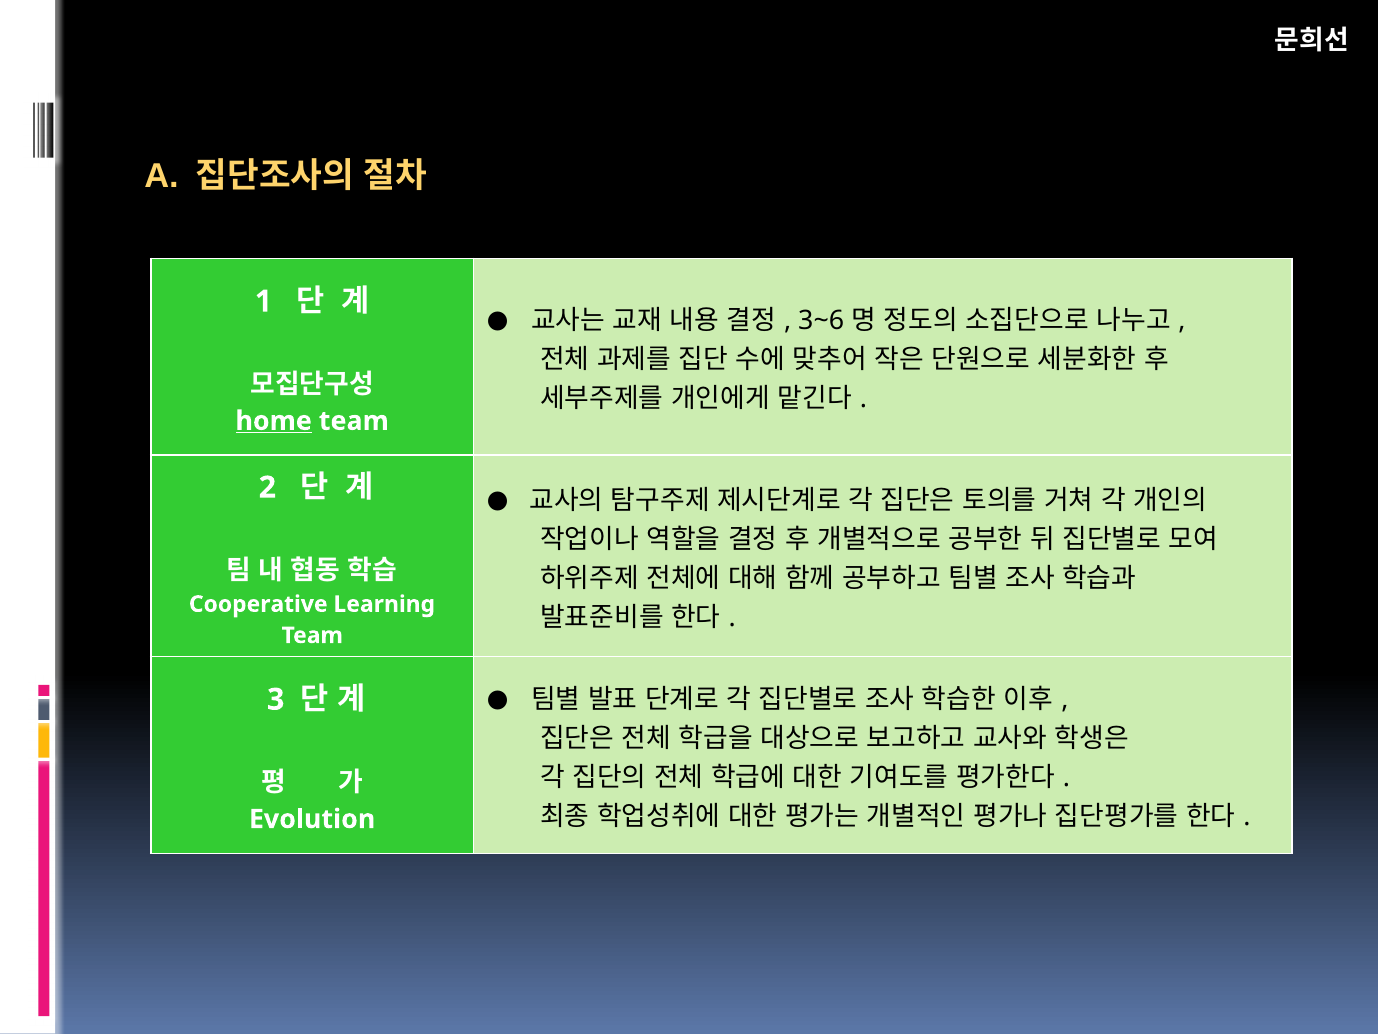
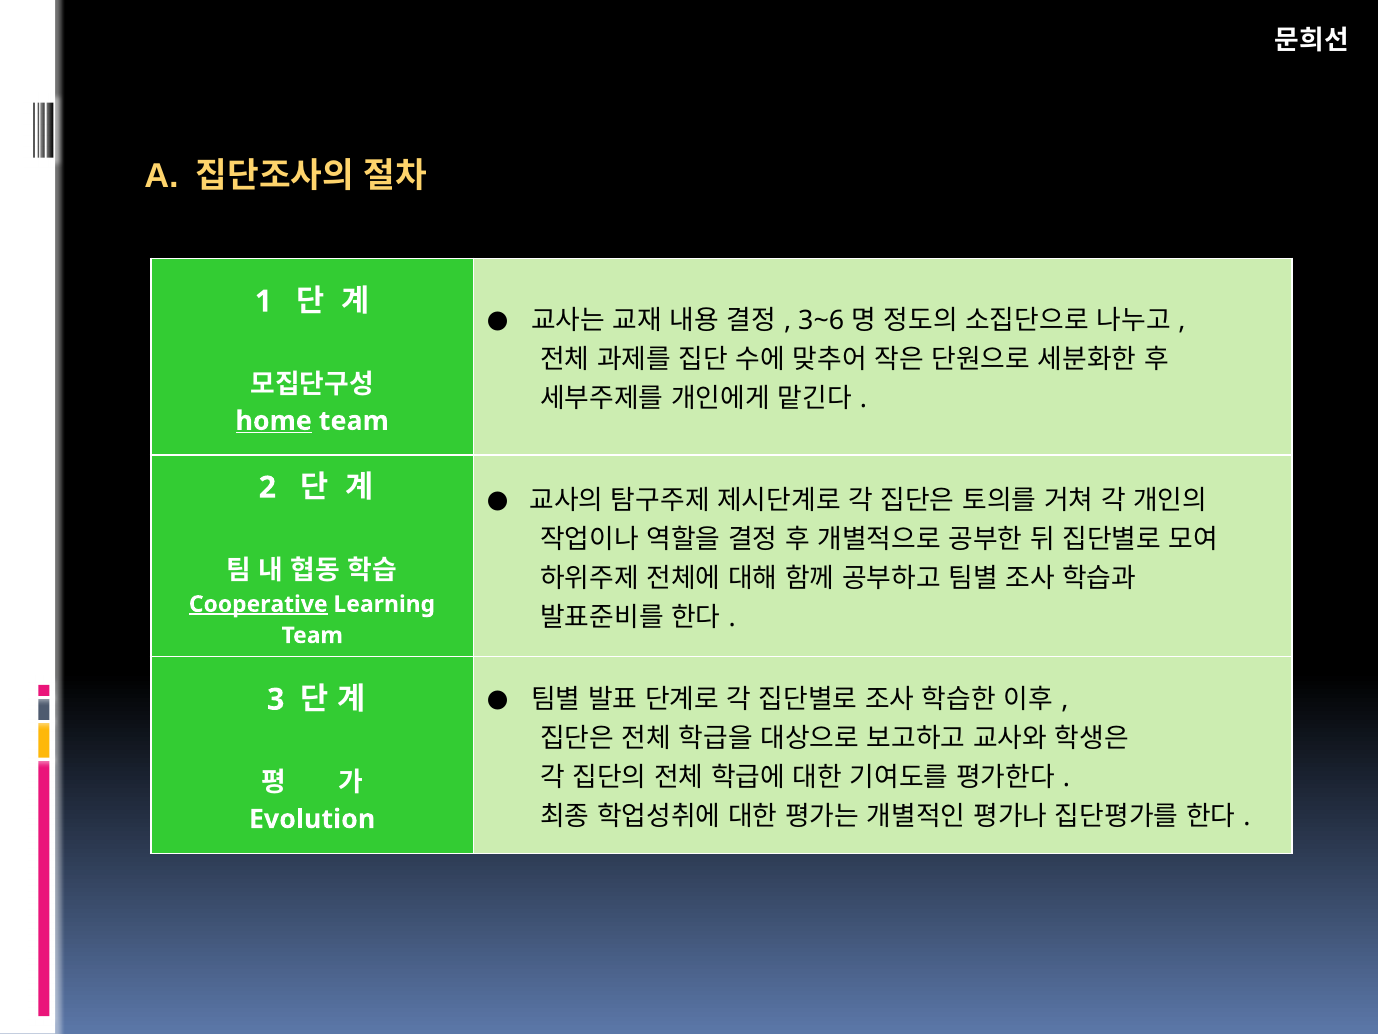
Cooperative underline: none -> present
